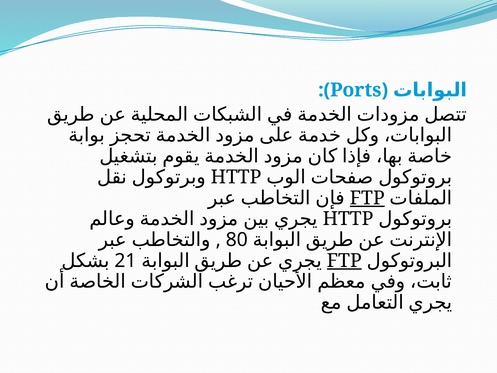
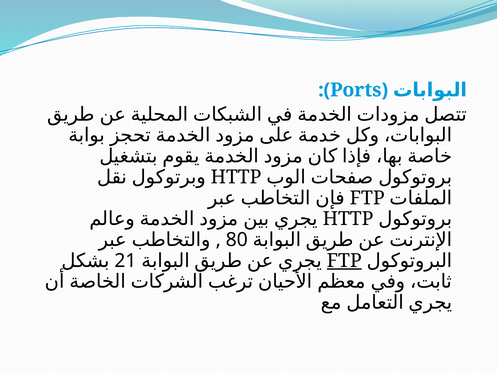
FTP at (367, 198) underline: present -> none
